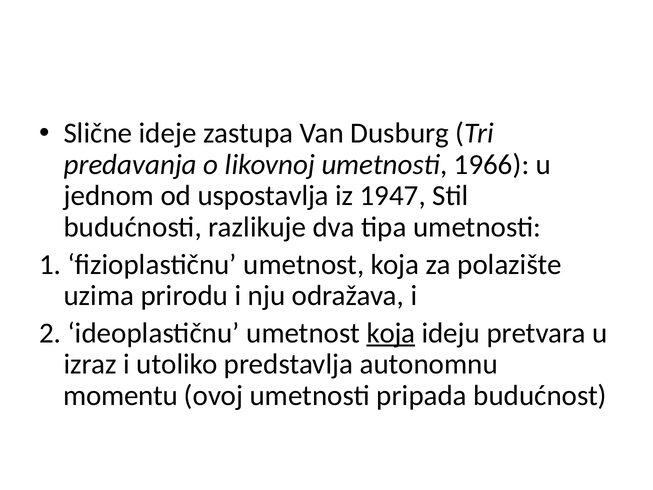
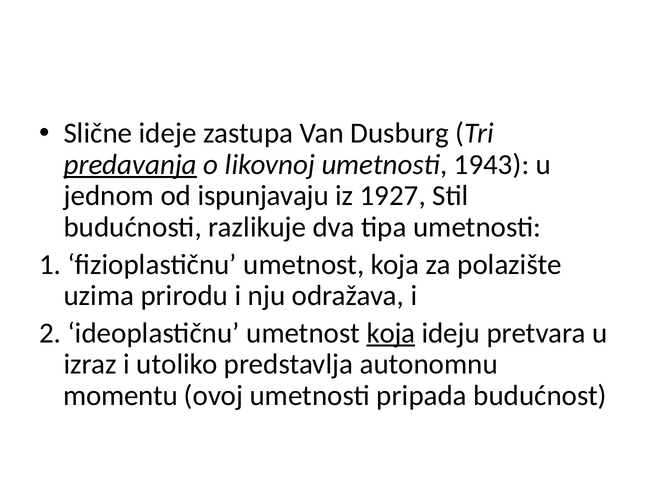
predavanja underline: none -> present
1966: 1966 -> 1943
uspostavlja: uspostavlja -> ispunjavaju
1947: 1947 -> 1927
